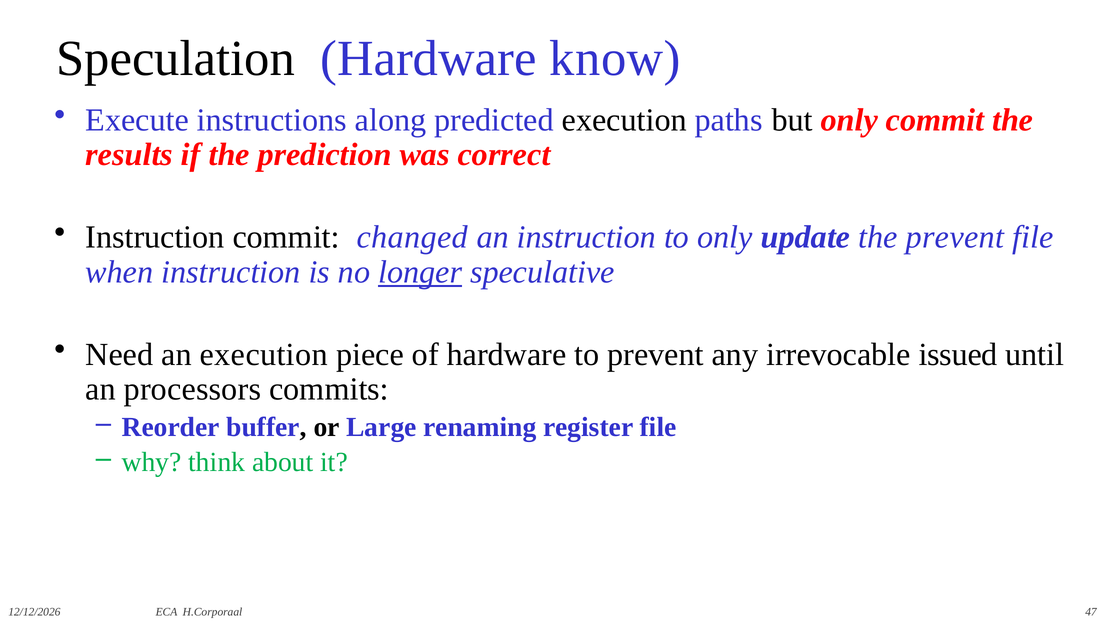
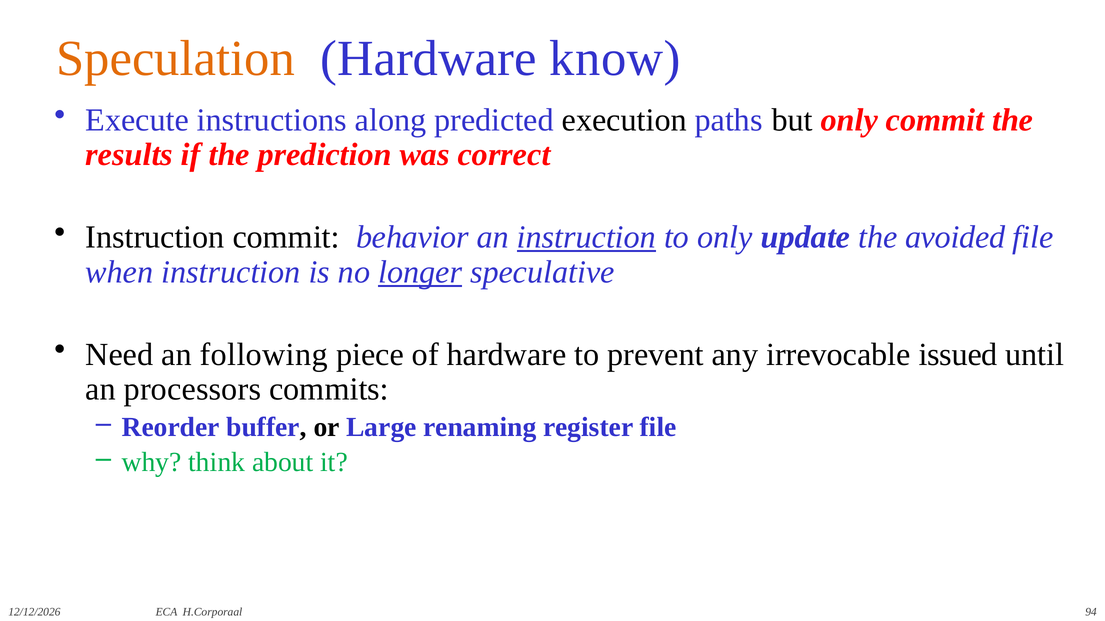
Speculation colour: black -> orange
changed: changed -> behavior
instruction at (586, 237) underline: none -> present
the prevent: prevent -> avoided
an execution: execution -> following
47: 47 -> 94
